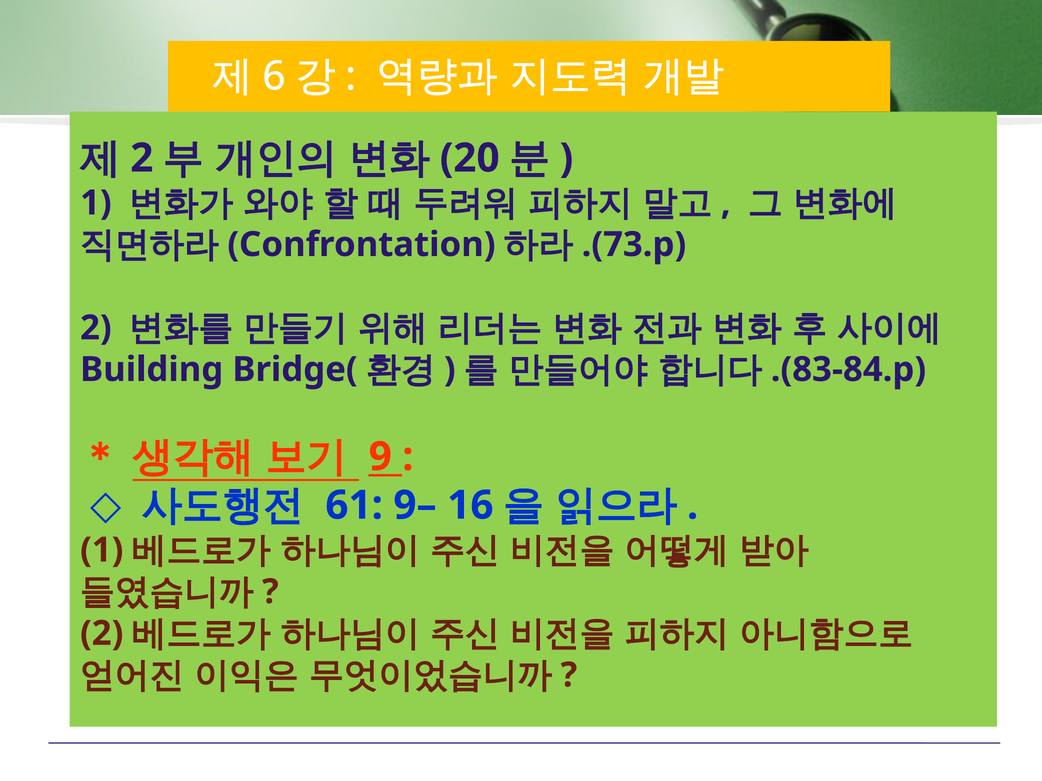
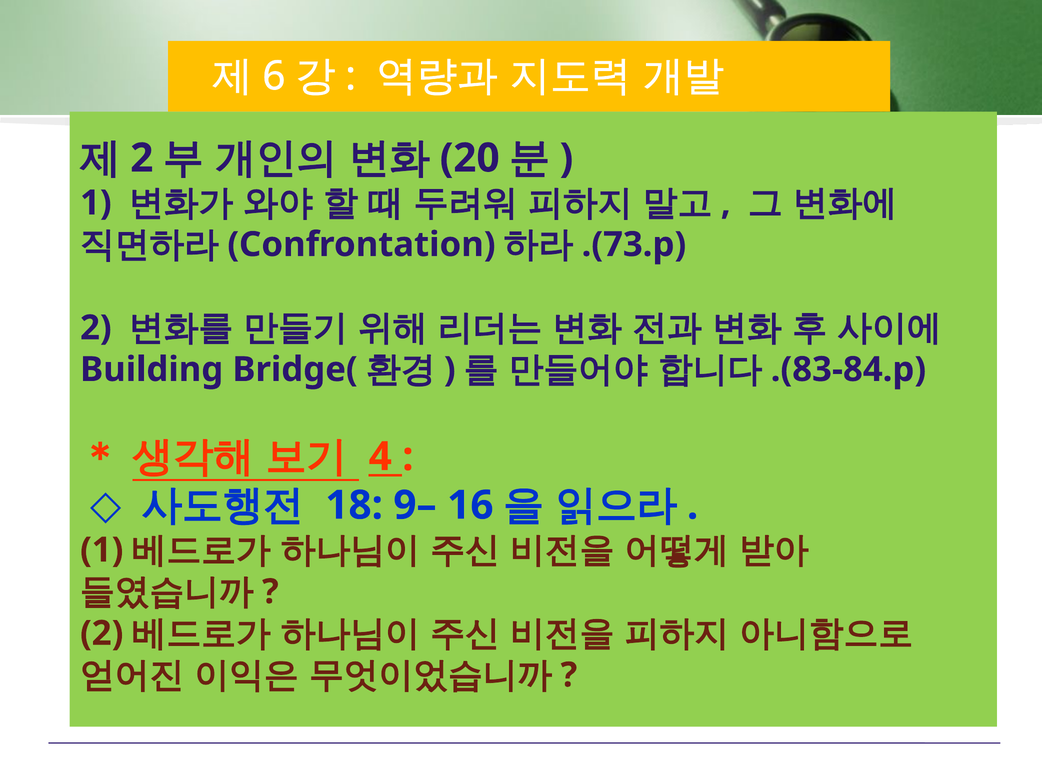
9: 9 -> 4
61: 61 -> 18
